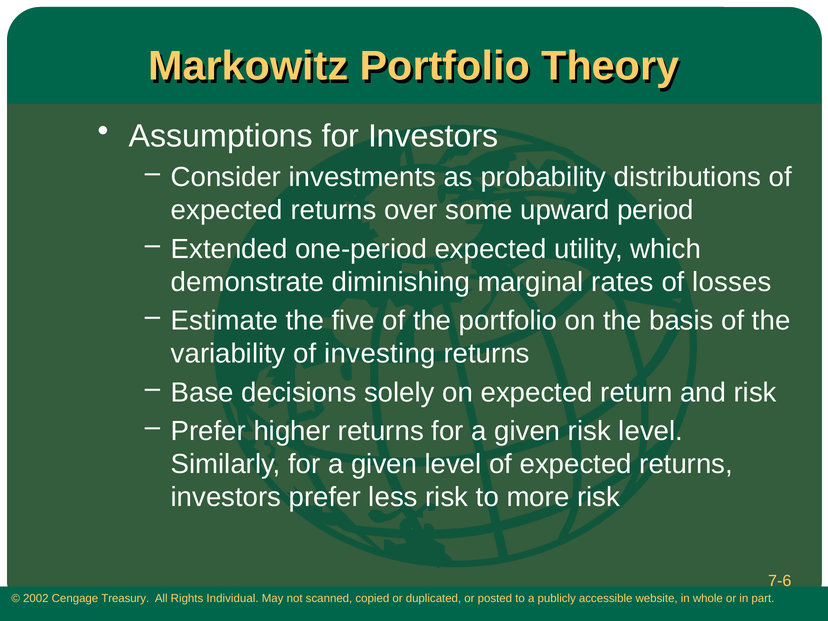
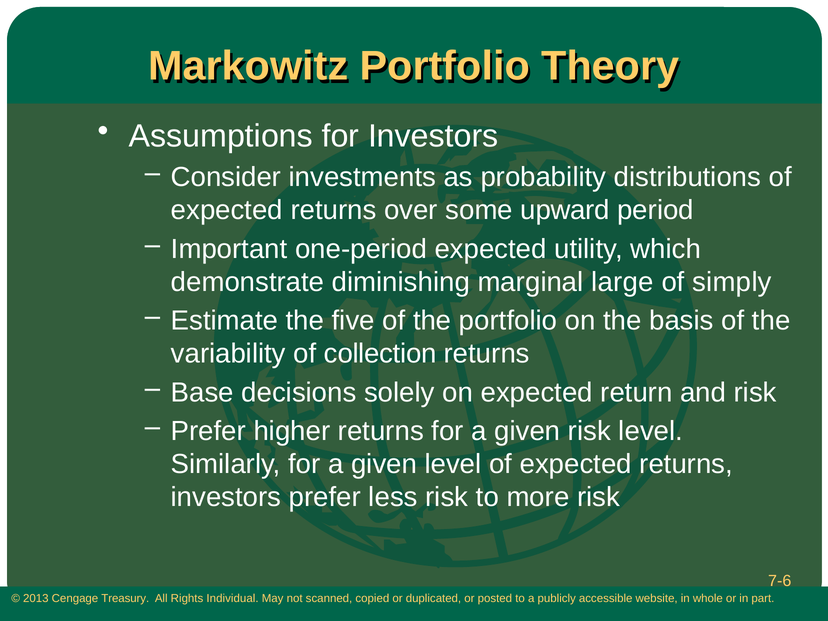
Extended: Extended -> Important
rates: rates -> large
losses: losses -> simply
investing: investing -> collection
2002: 2002 -> 2013
